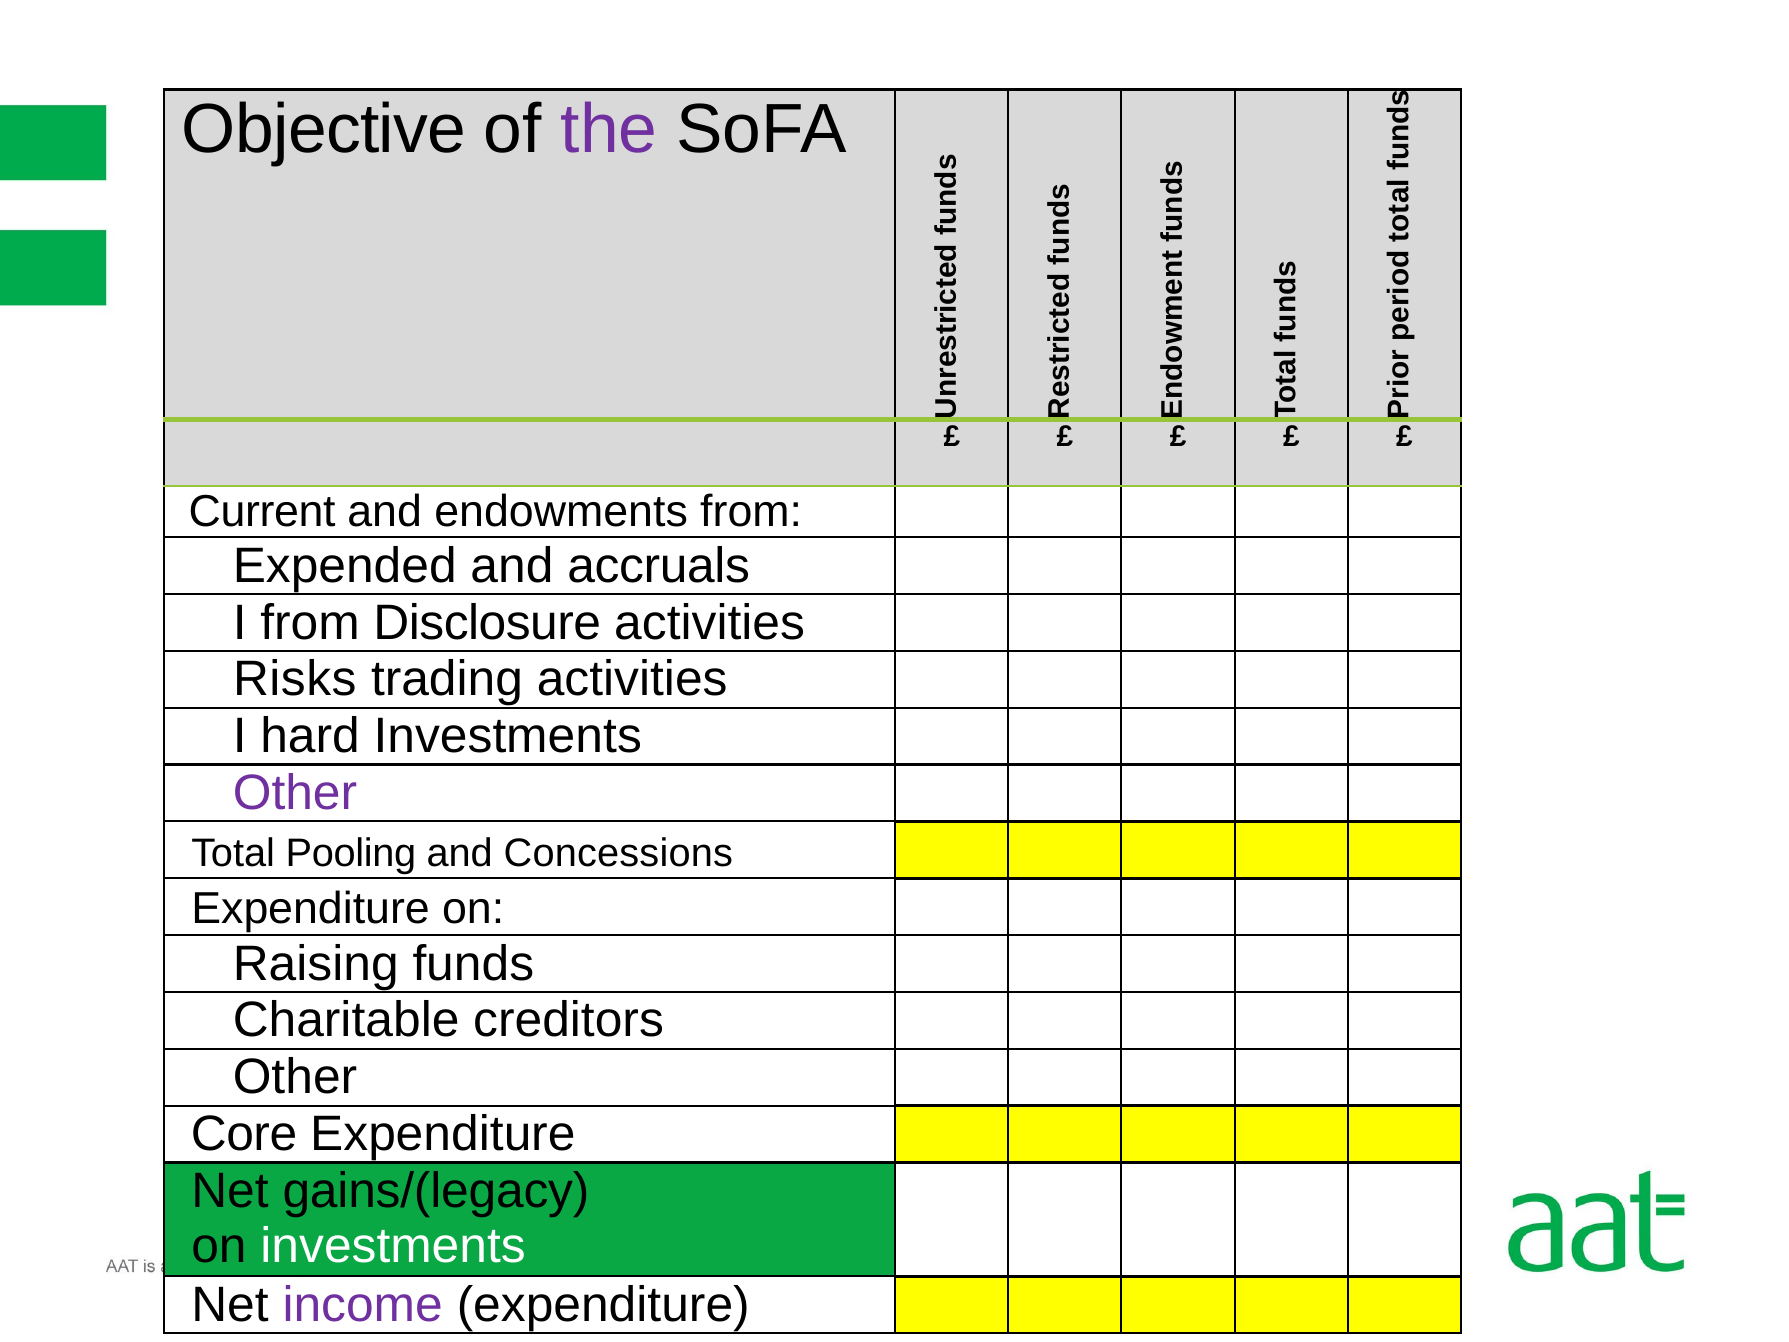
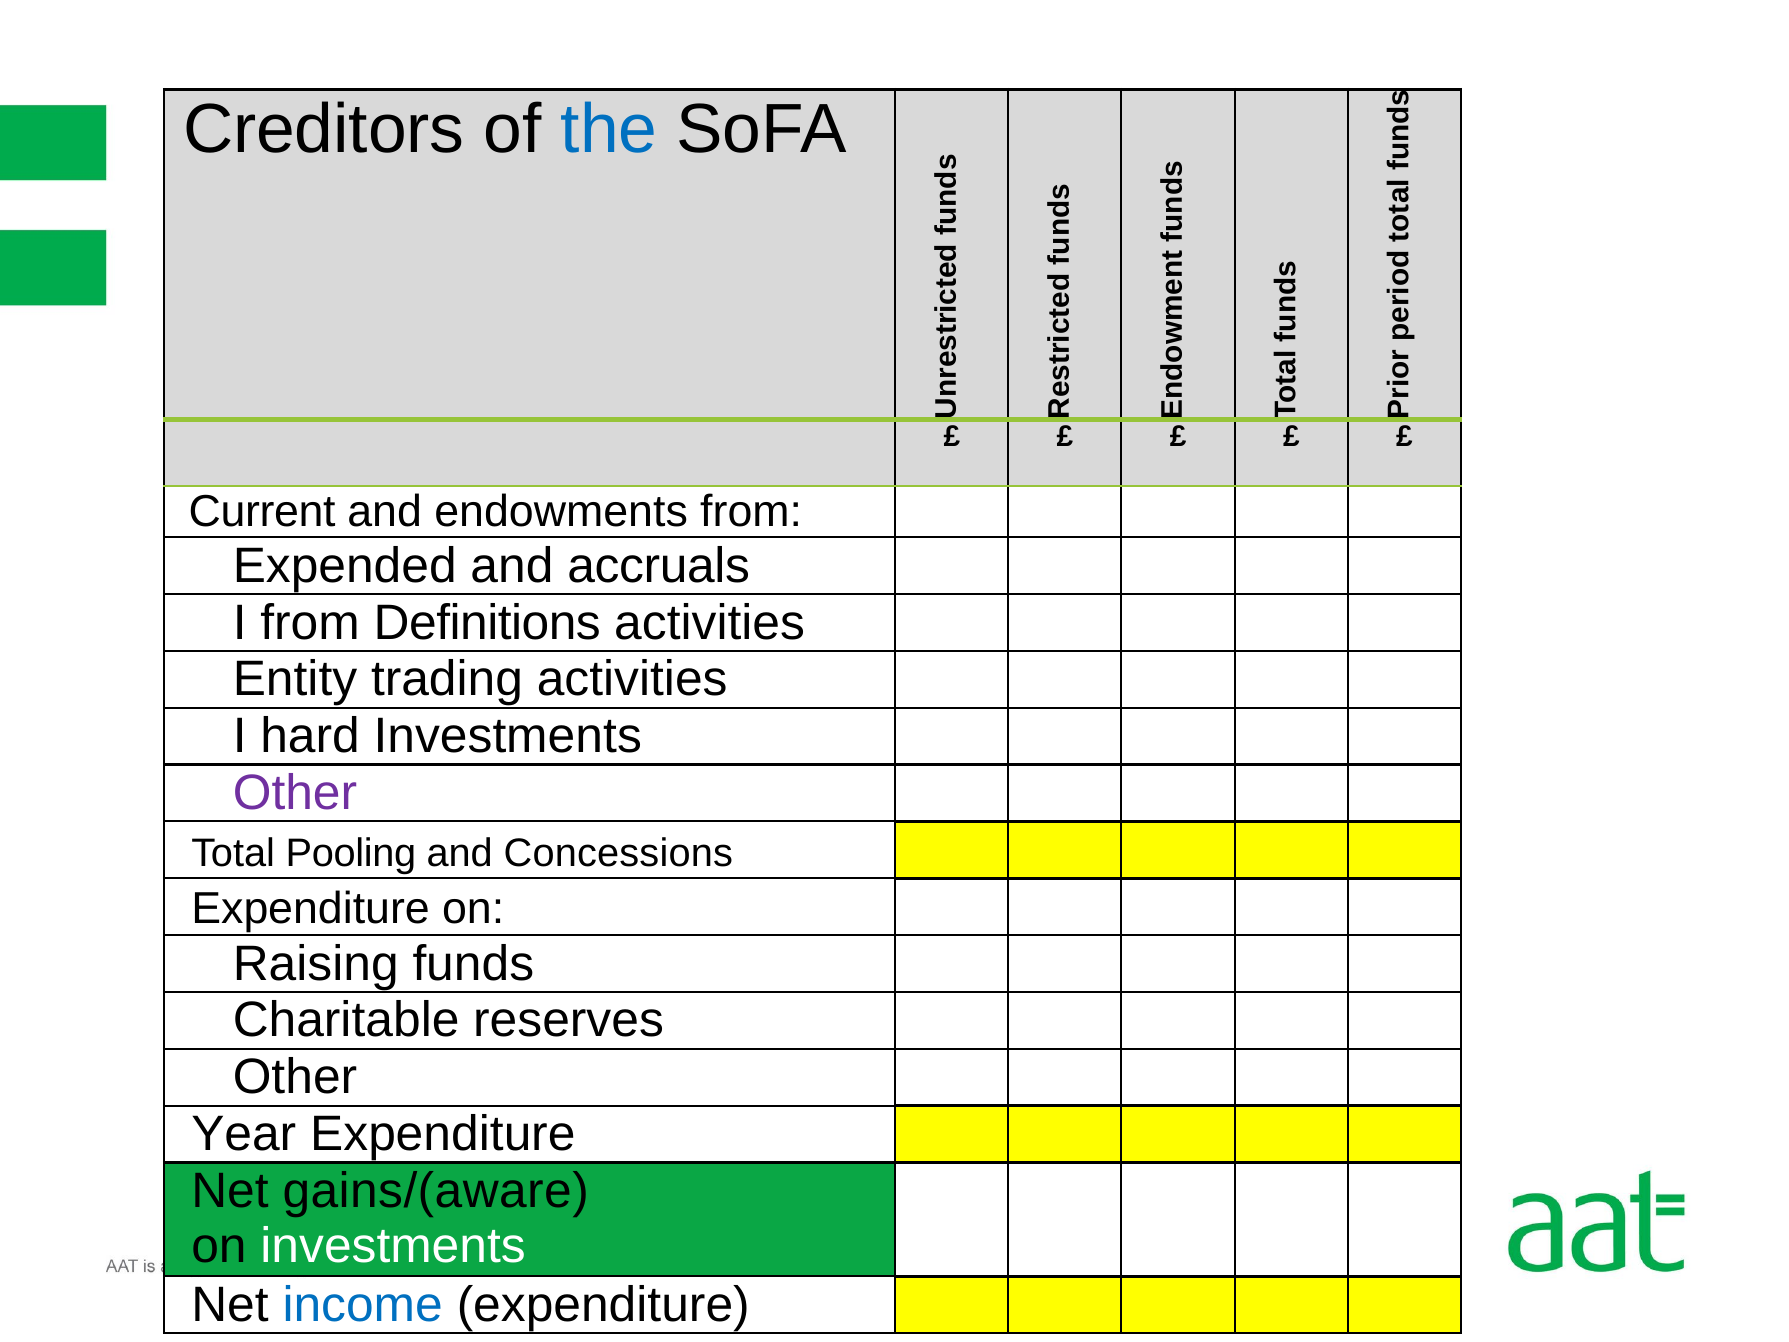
Objective: Objective -> Creditors
the colour: purple -> blue
Disclosure: Disclosure -> Definitions
Risks: Risks -> Entity
creditors: creditors -> reserves
Core: Core -> Year
gains/(legacy: gains/(legacy -> gains/(aware
income colour: purple -> blue
